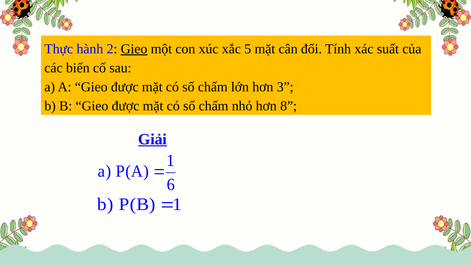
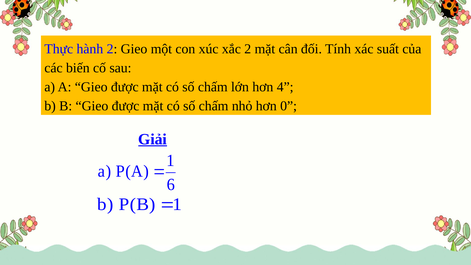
Gieo at (134, 49) underline: present -> none
xắc 5: 5 -> 2
3: 3 -> 4
8: 8 -> 0
